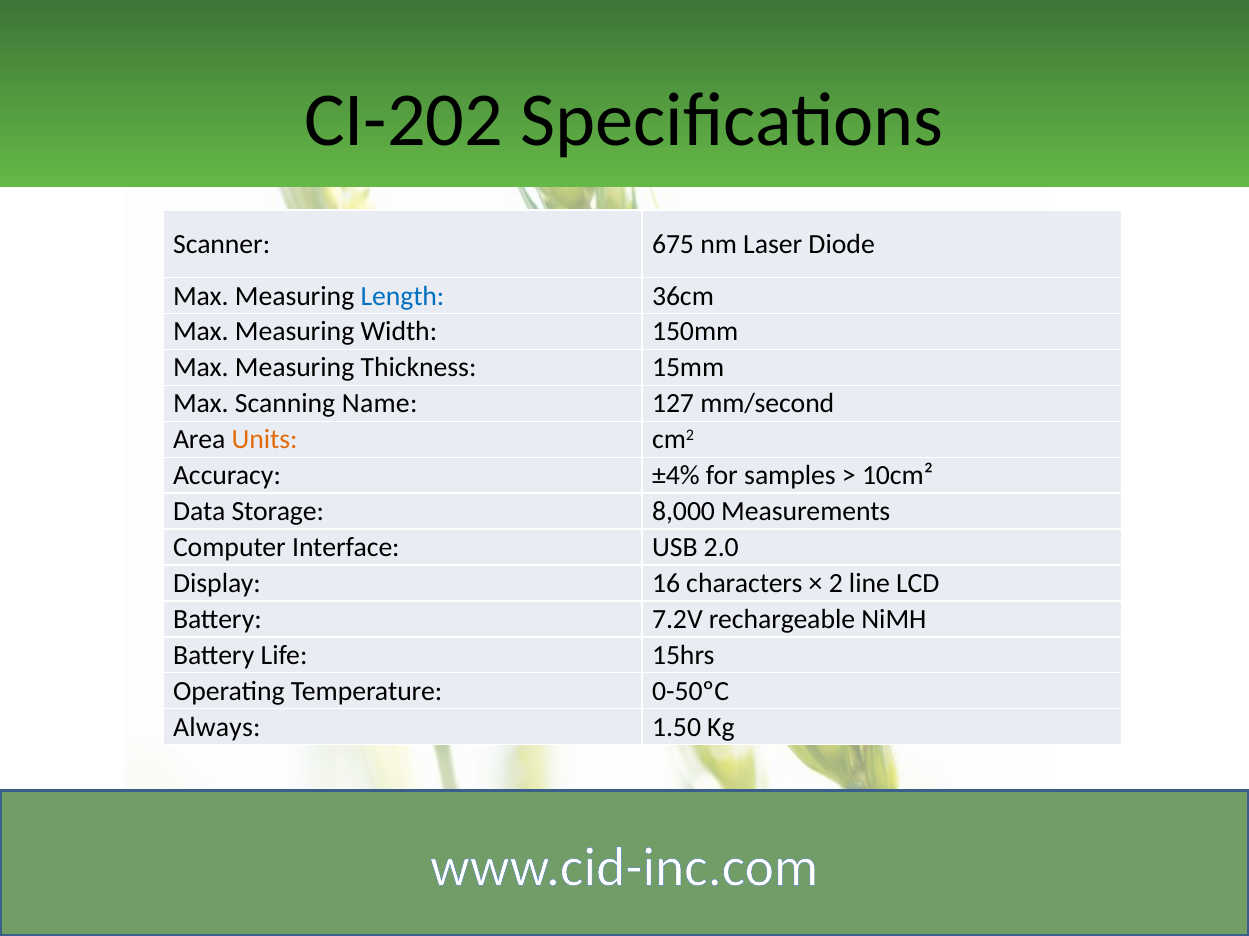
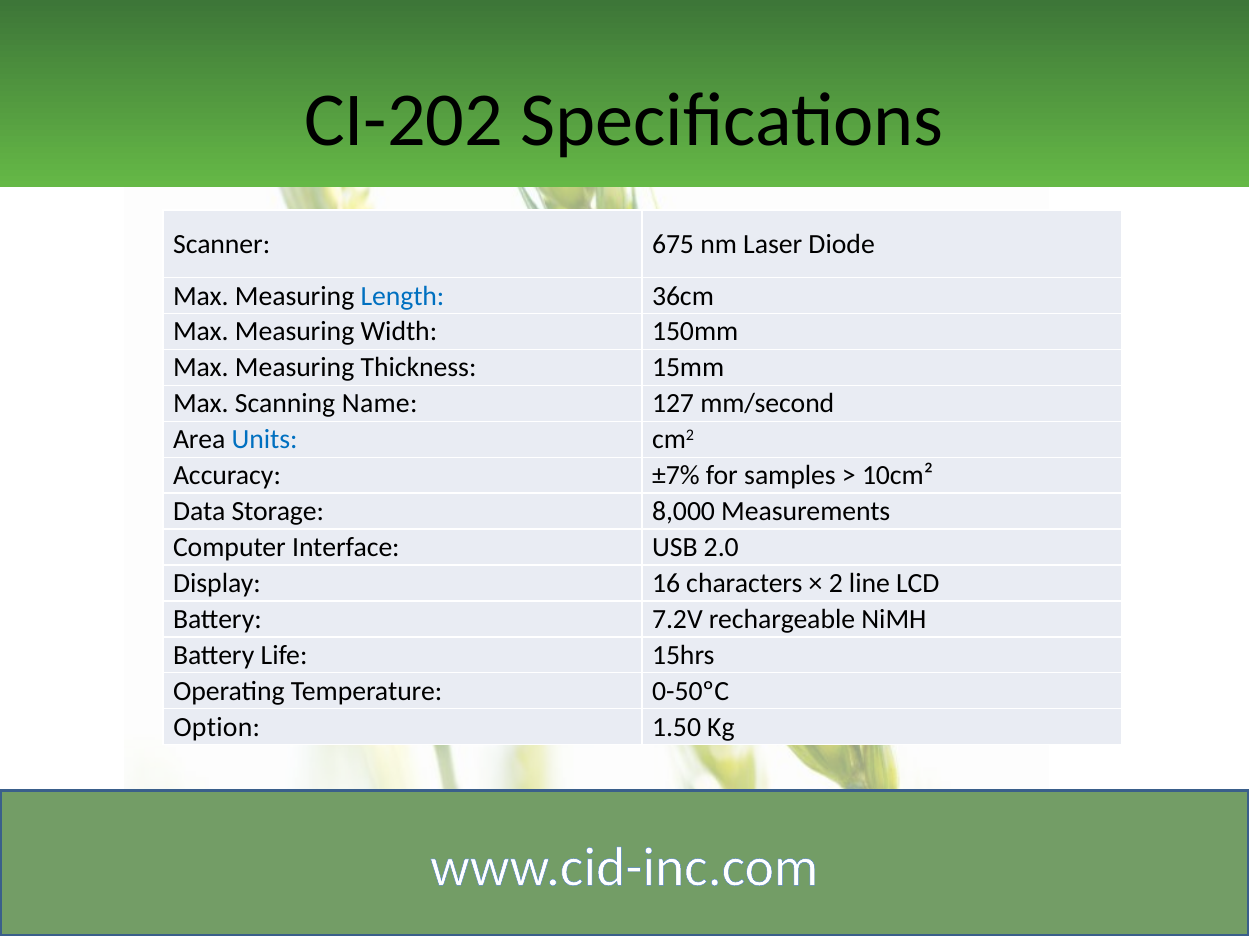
Units colour: orange -> blue
±4%: ±4% -> ±7%
Always: Always -> Option
